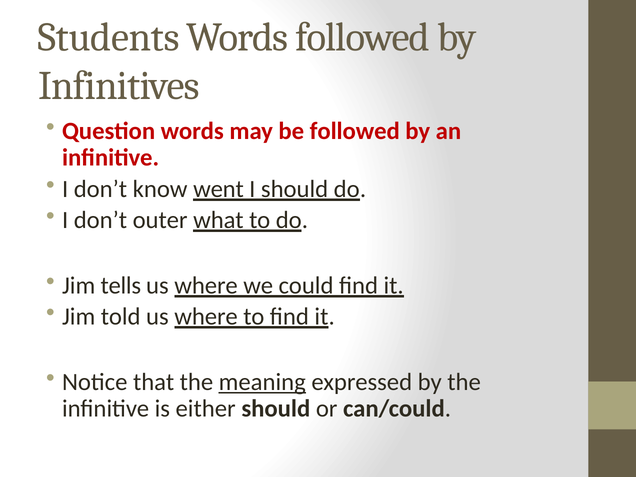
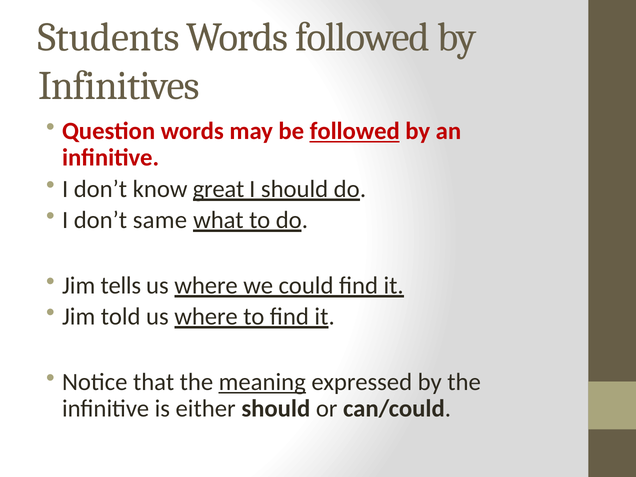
followed at (355, 131) underline: none -> present
went: went -> great
outer: outer -> same
